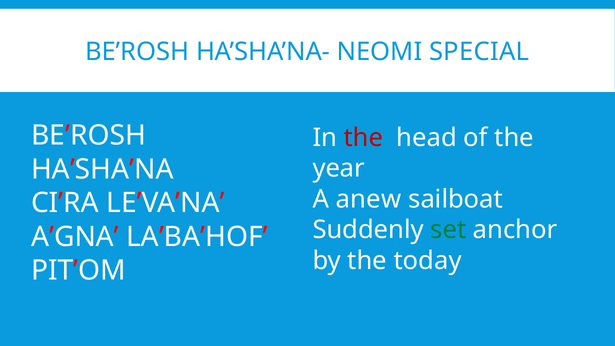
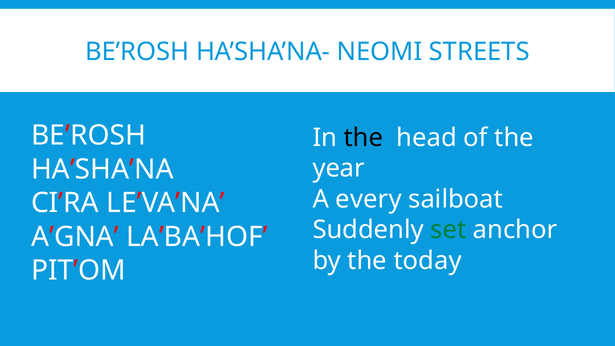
SPECIAL: SPECIAL -> STREETS
the at (363, 138) colour: red -> black
anew: anew -> every
